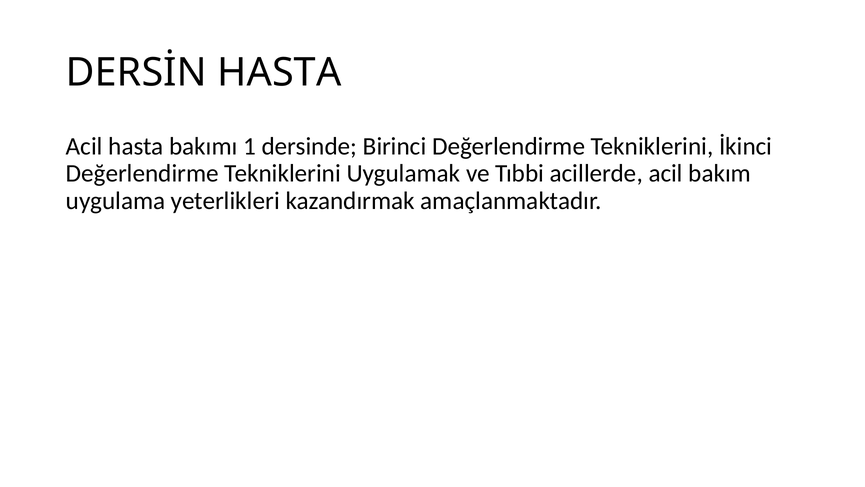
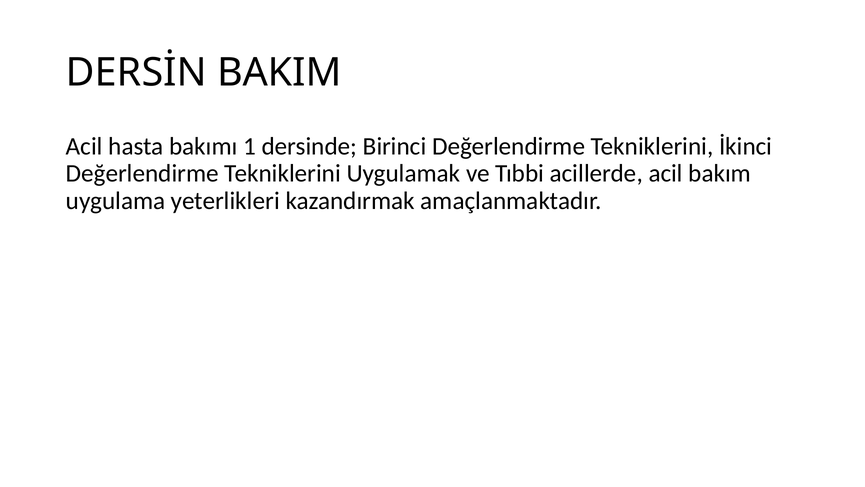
DERSİN HASTA: HASTA -> BAKIM
